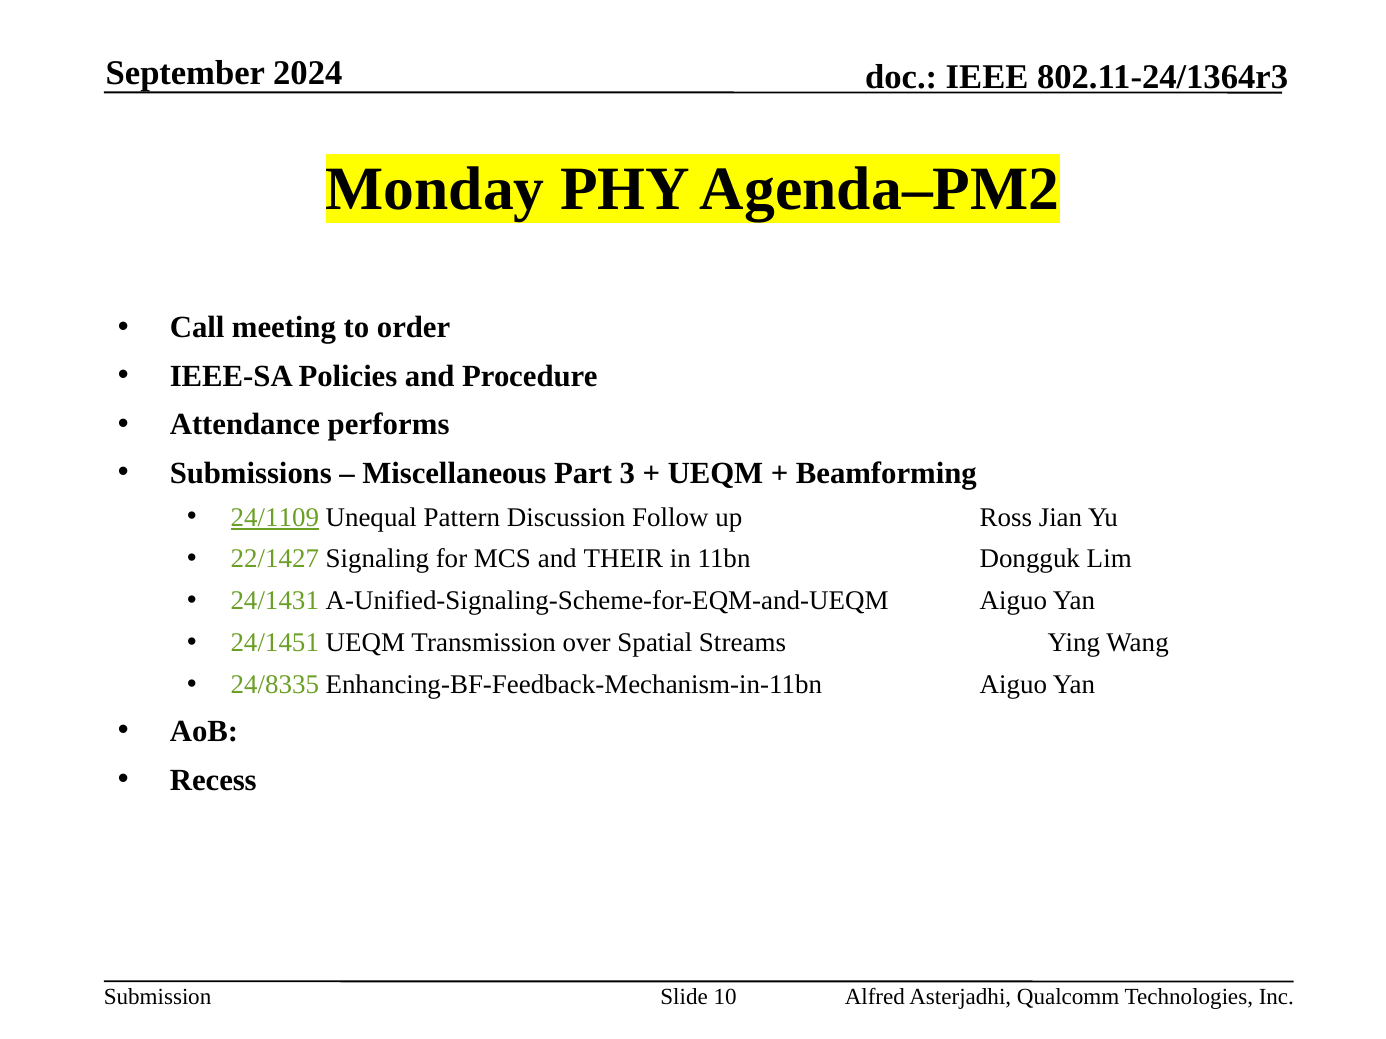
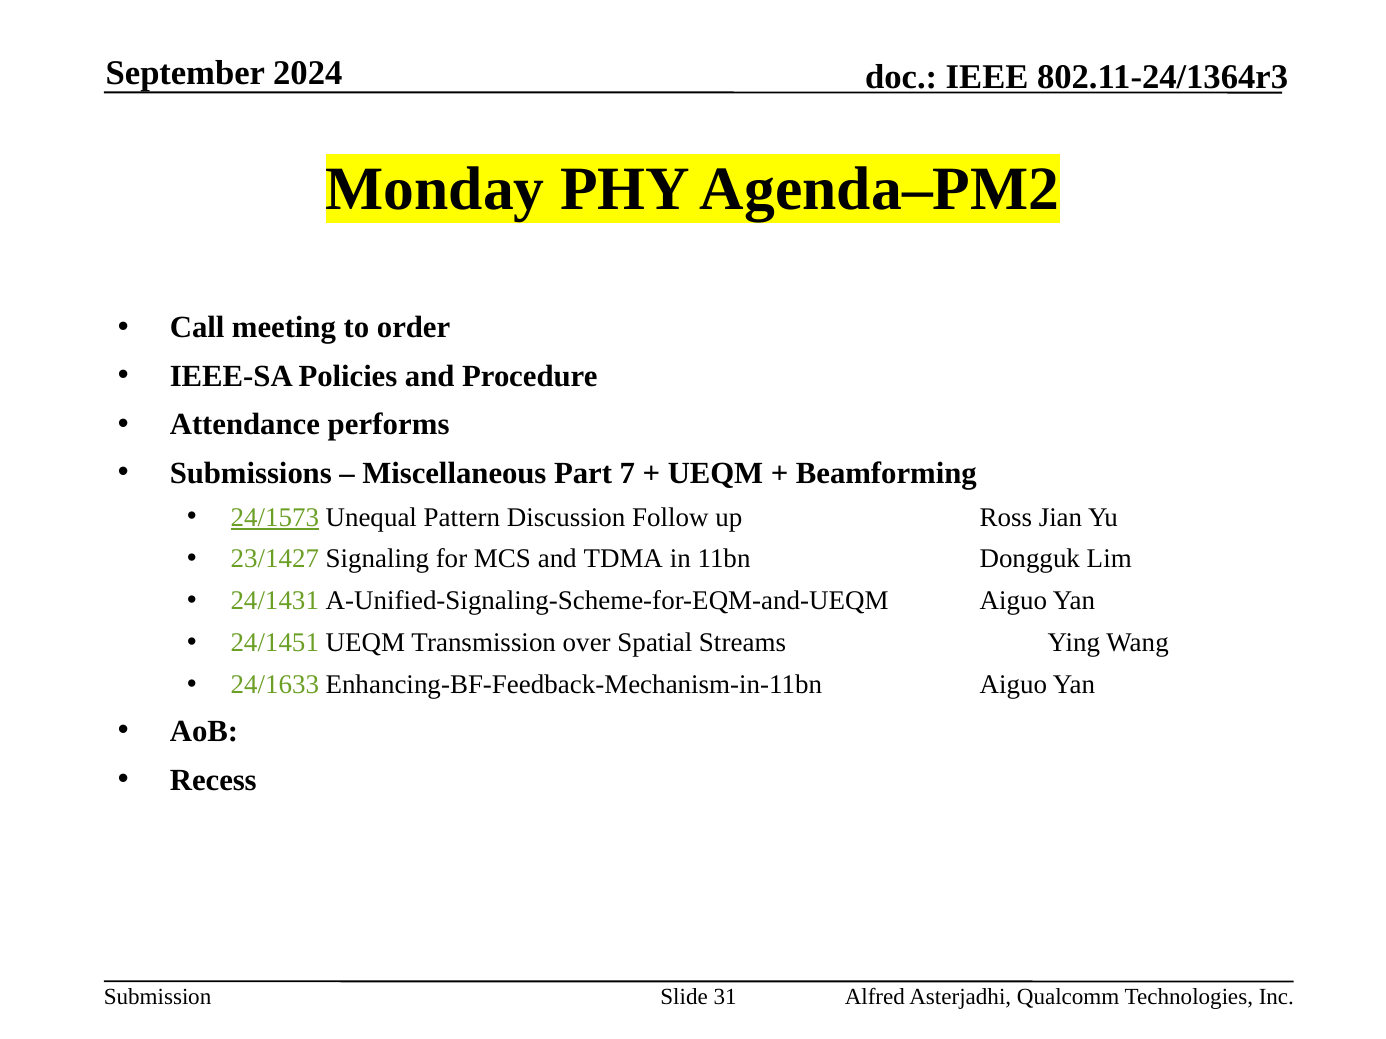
3: 3 -> 7
24/1109: 24/1109 -> 24/1573
22/1427: 22/1427 -> 23/1427
THEIR: THEIR -> TDMA
24/8335: 24/8335 -> 24/1633
10: 10 -> 31
